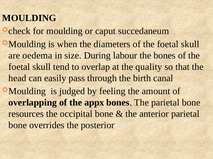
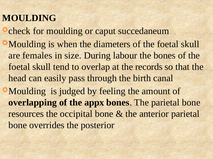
oedema: oedema -> females
quality: quality -> records
